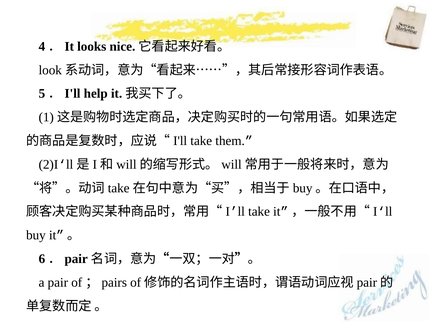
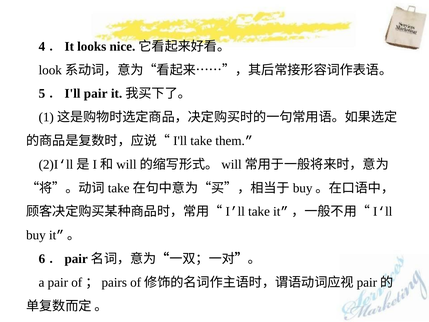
5．I'll help: help -> pair
